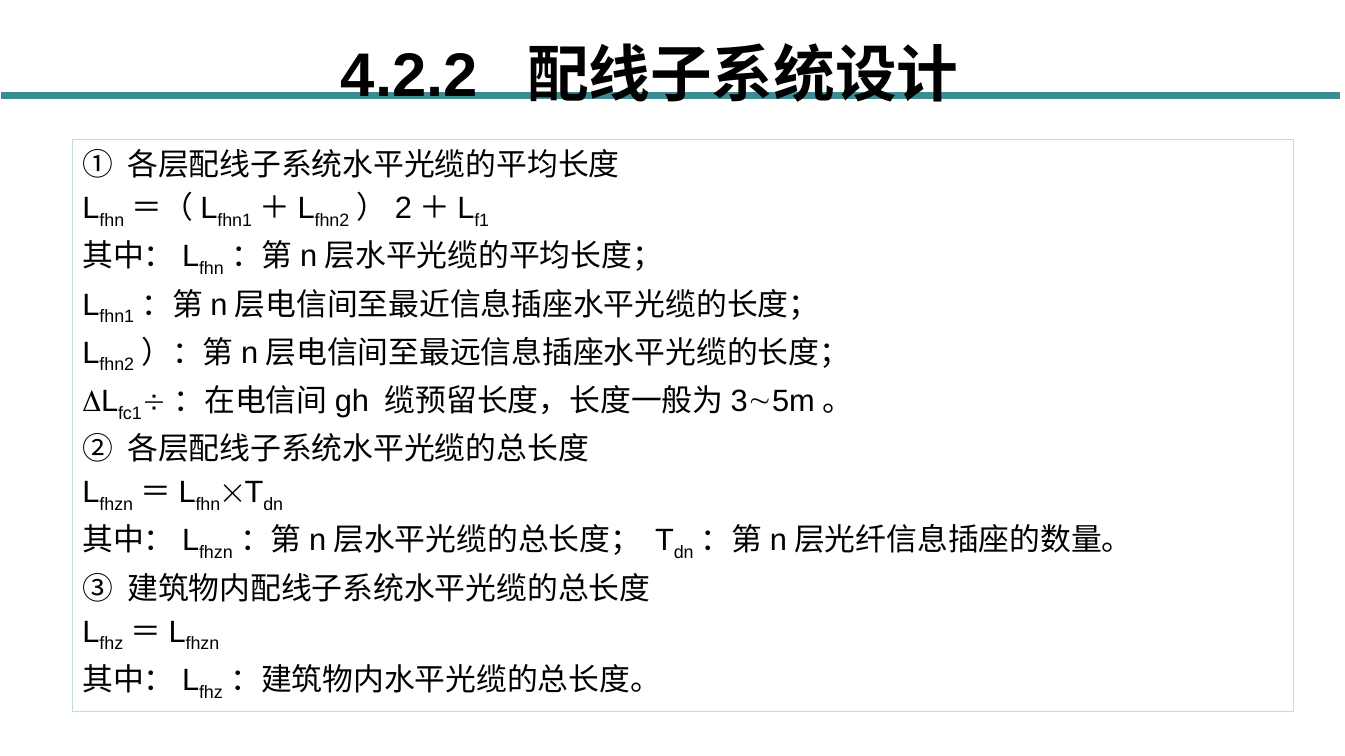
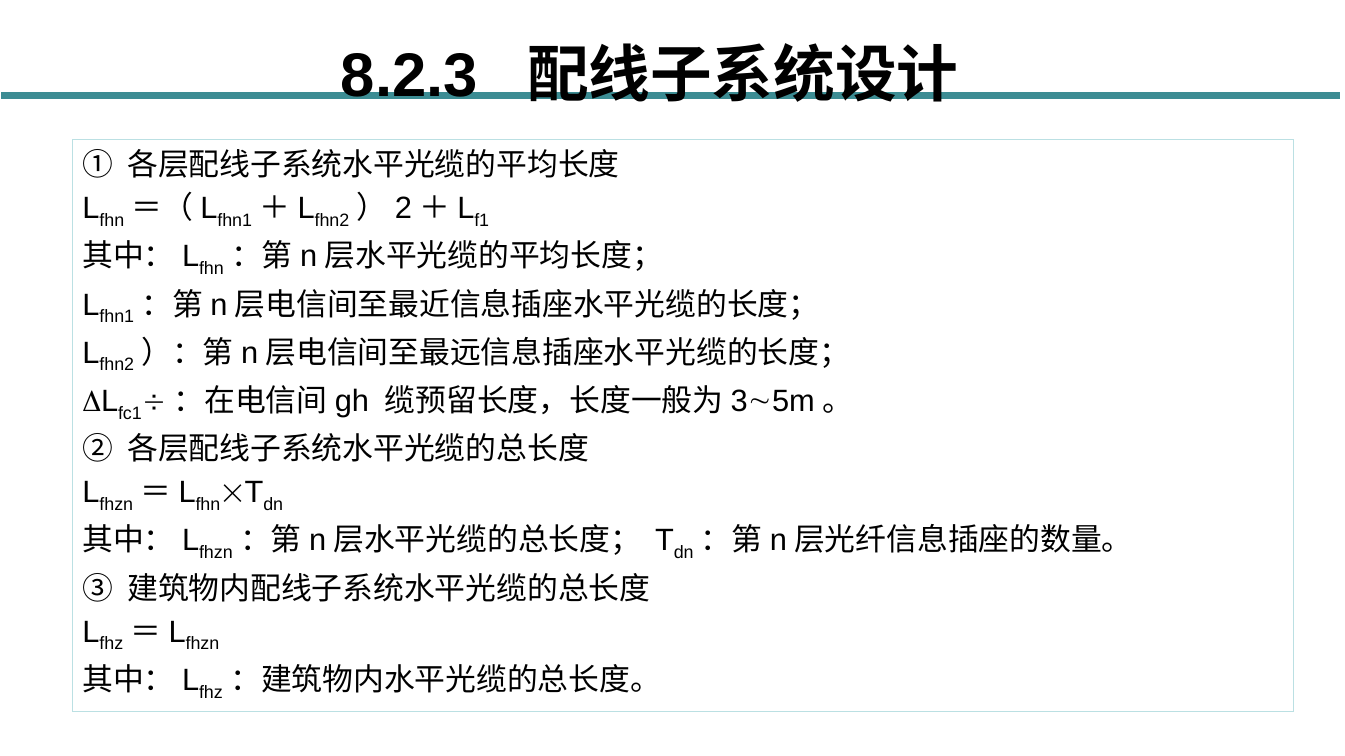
4.2.2: 4.2.2 -> 8.2.3
